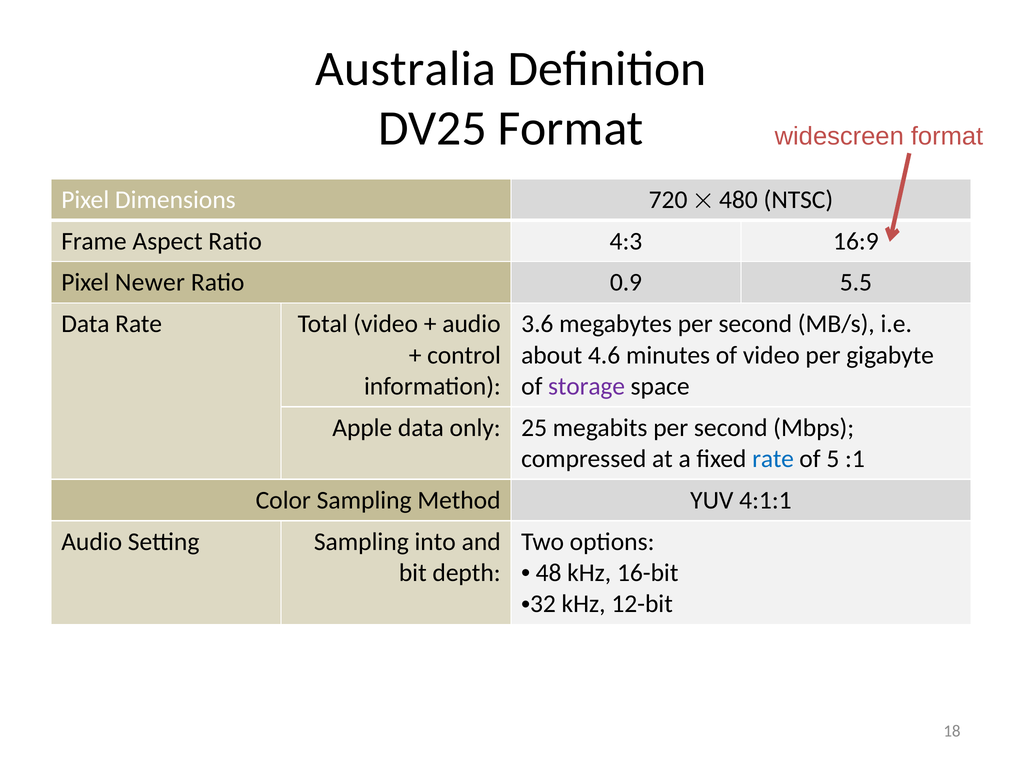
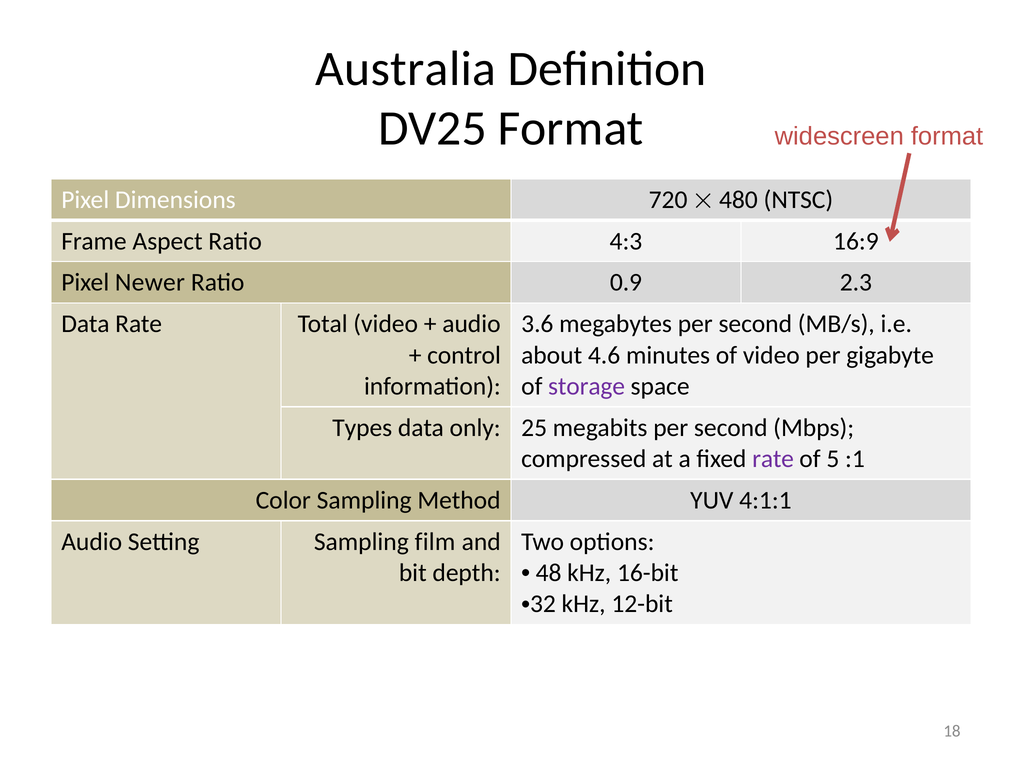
5.5: 5.5 -> 2.3
Apple: Apple -> Types
rate at (773, 459) colour: blue -> purple
into: into -> film
